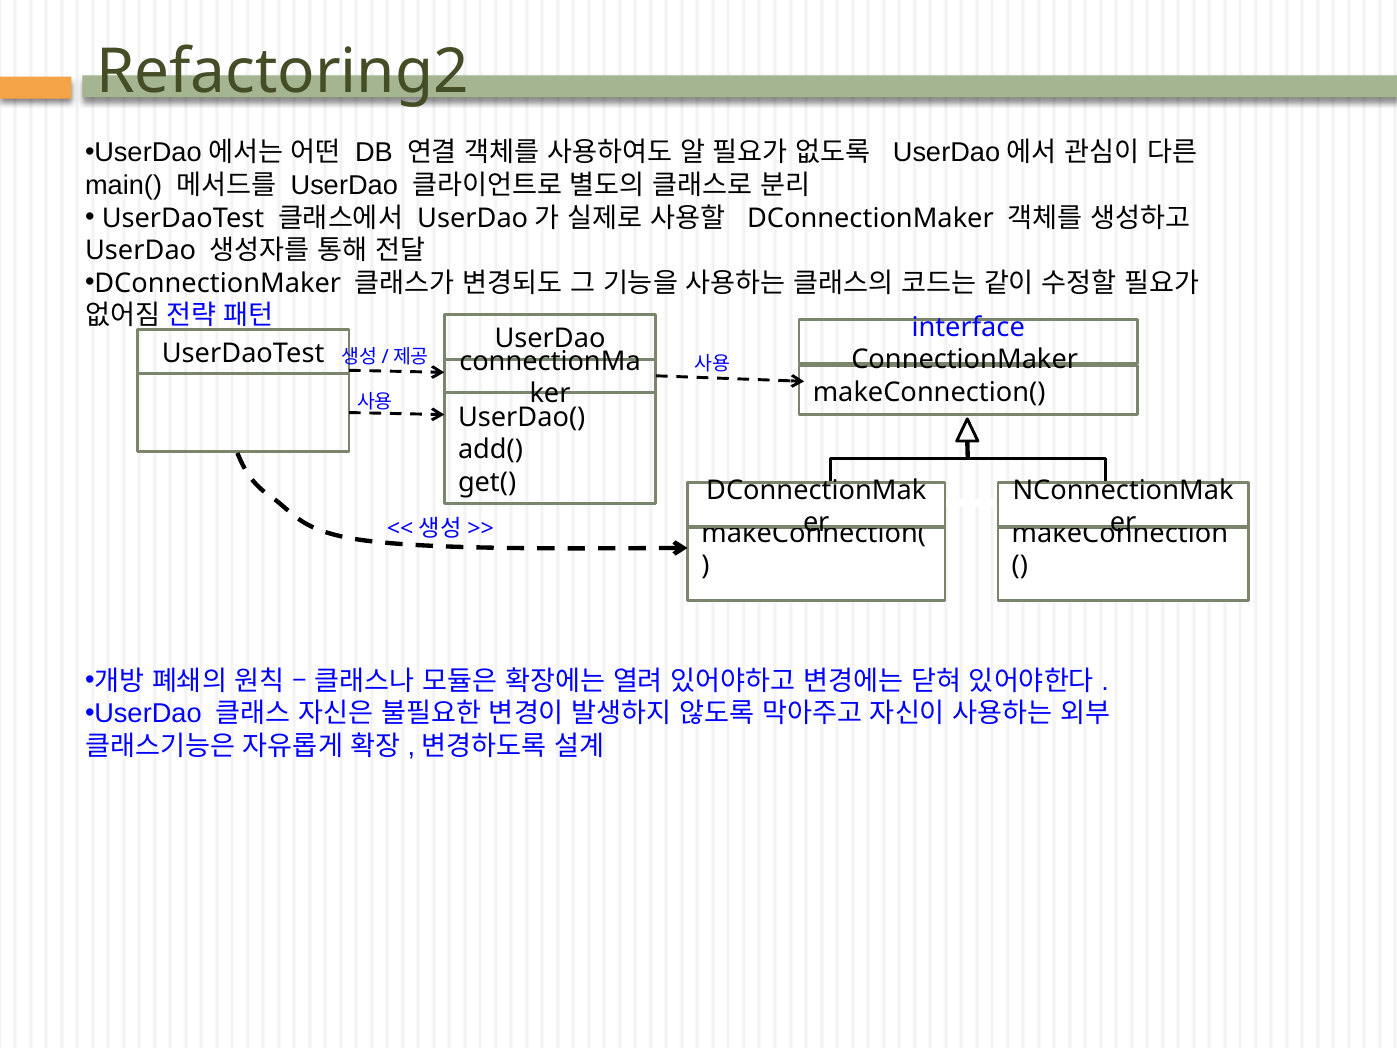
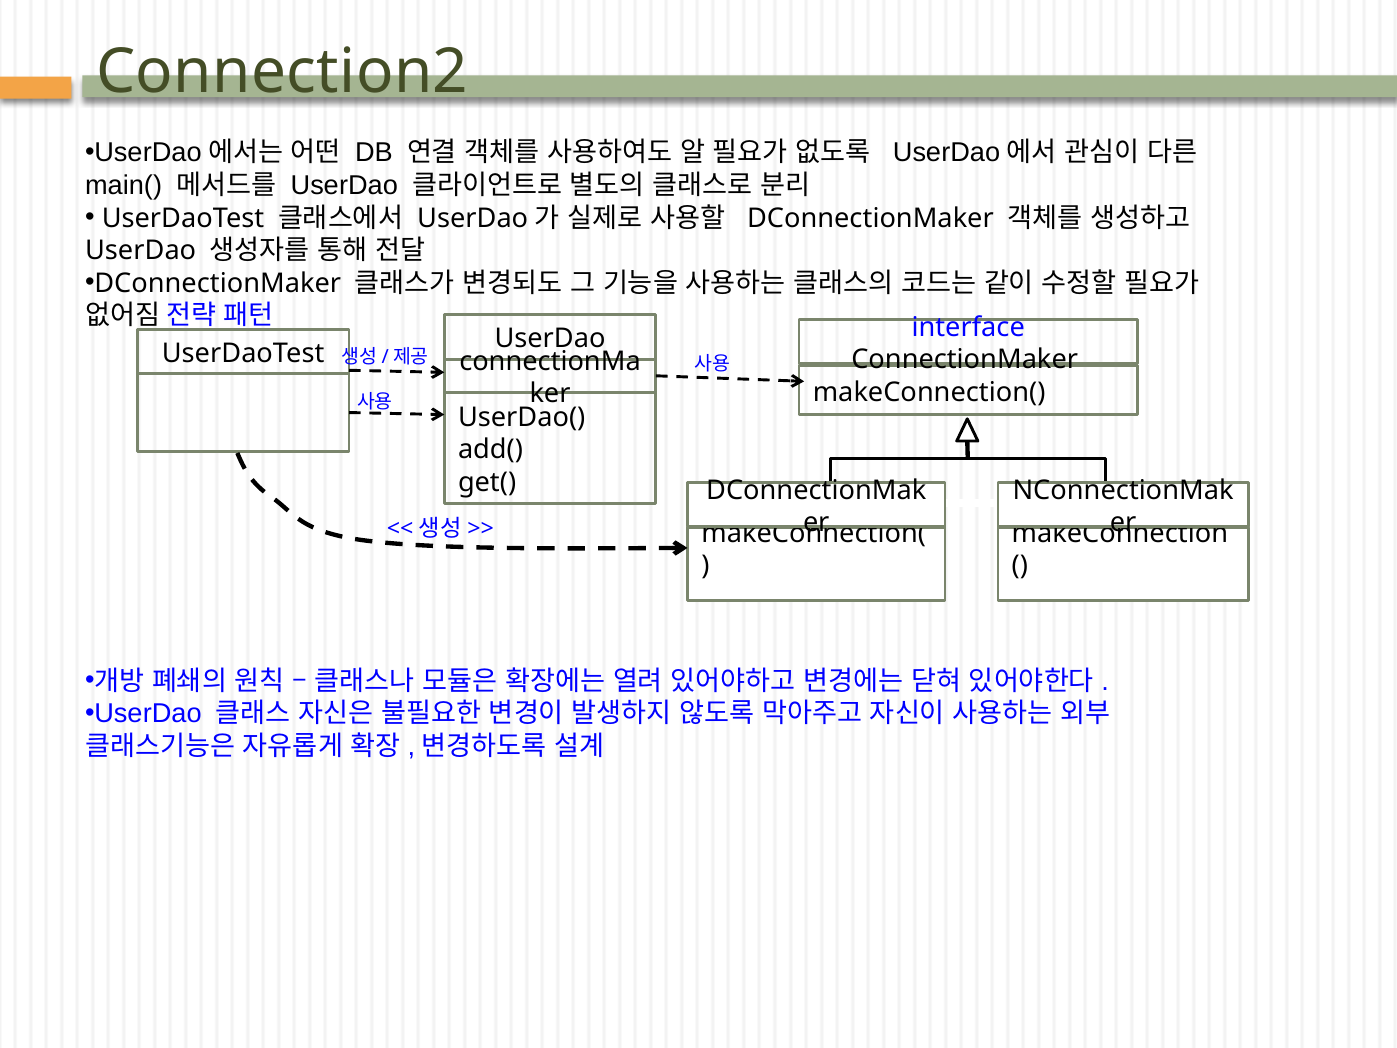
Refactoring2: Refactoring2 -> Connection2
